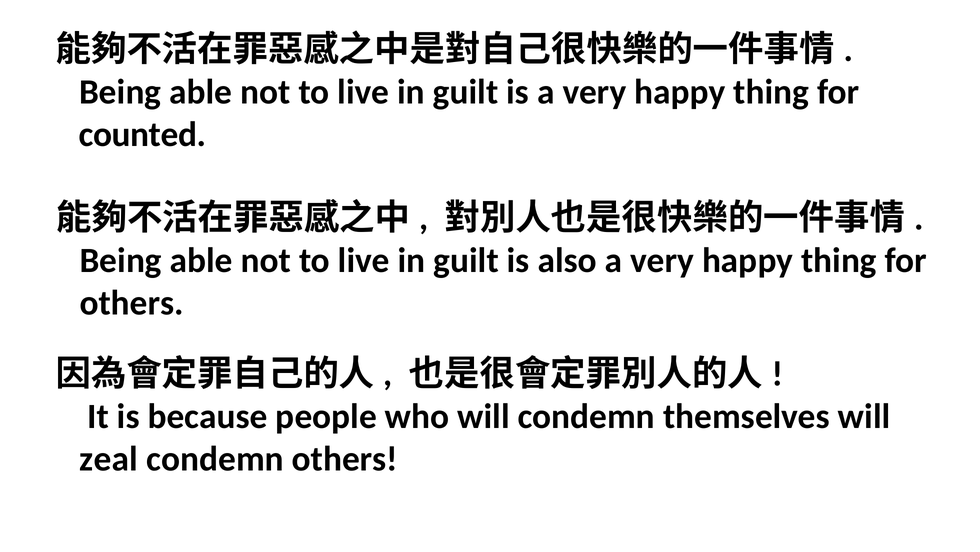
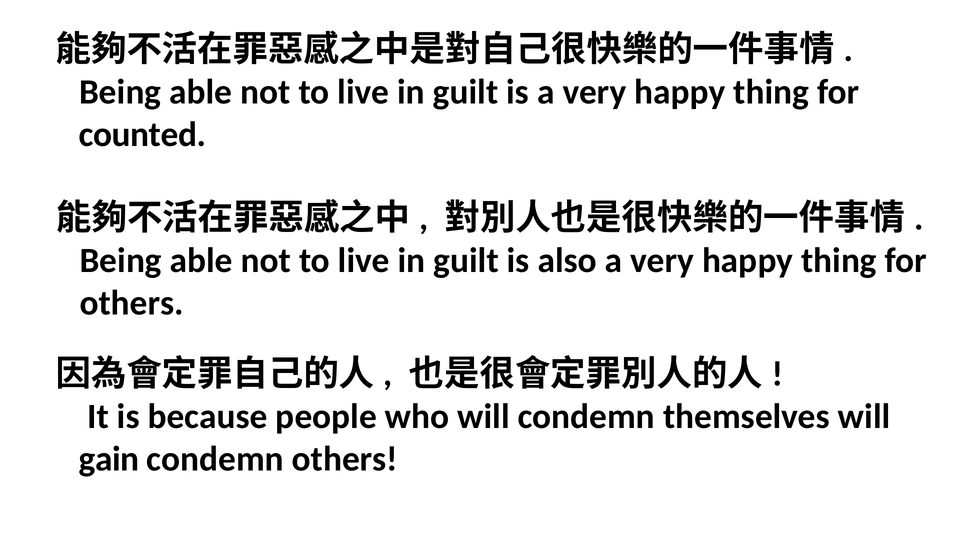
zeal: zeal -> gain
